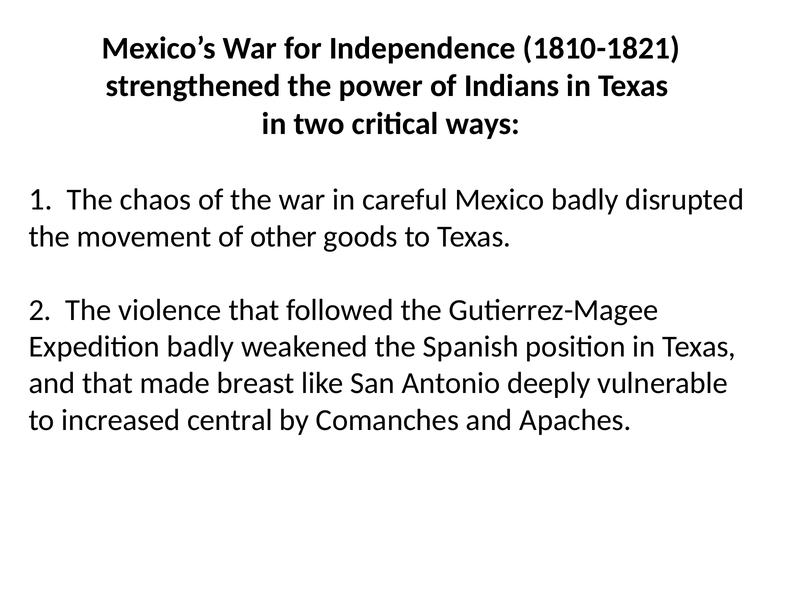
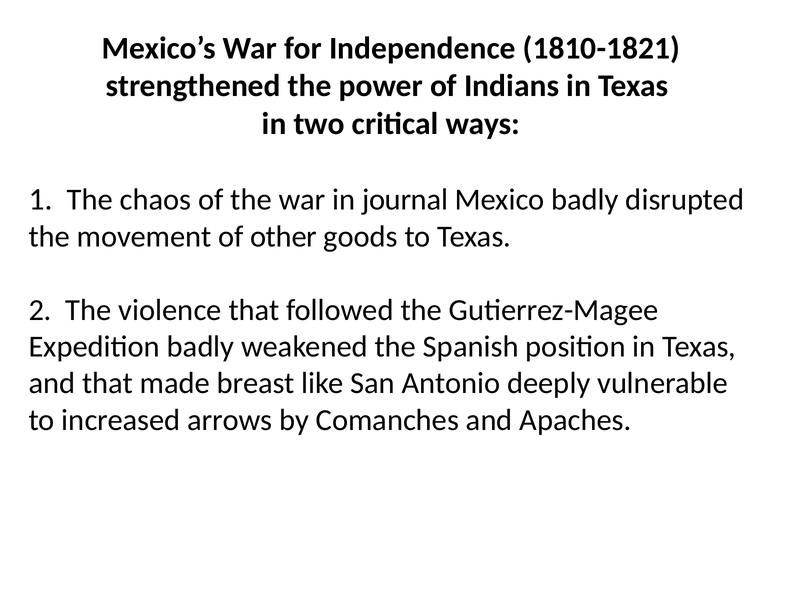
careful: careful -> journal
central: central -> arrows
